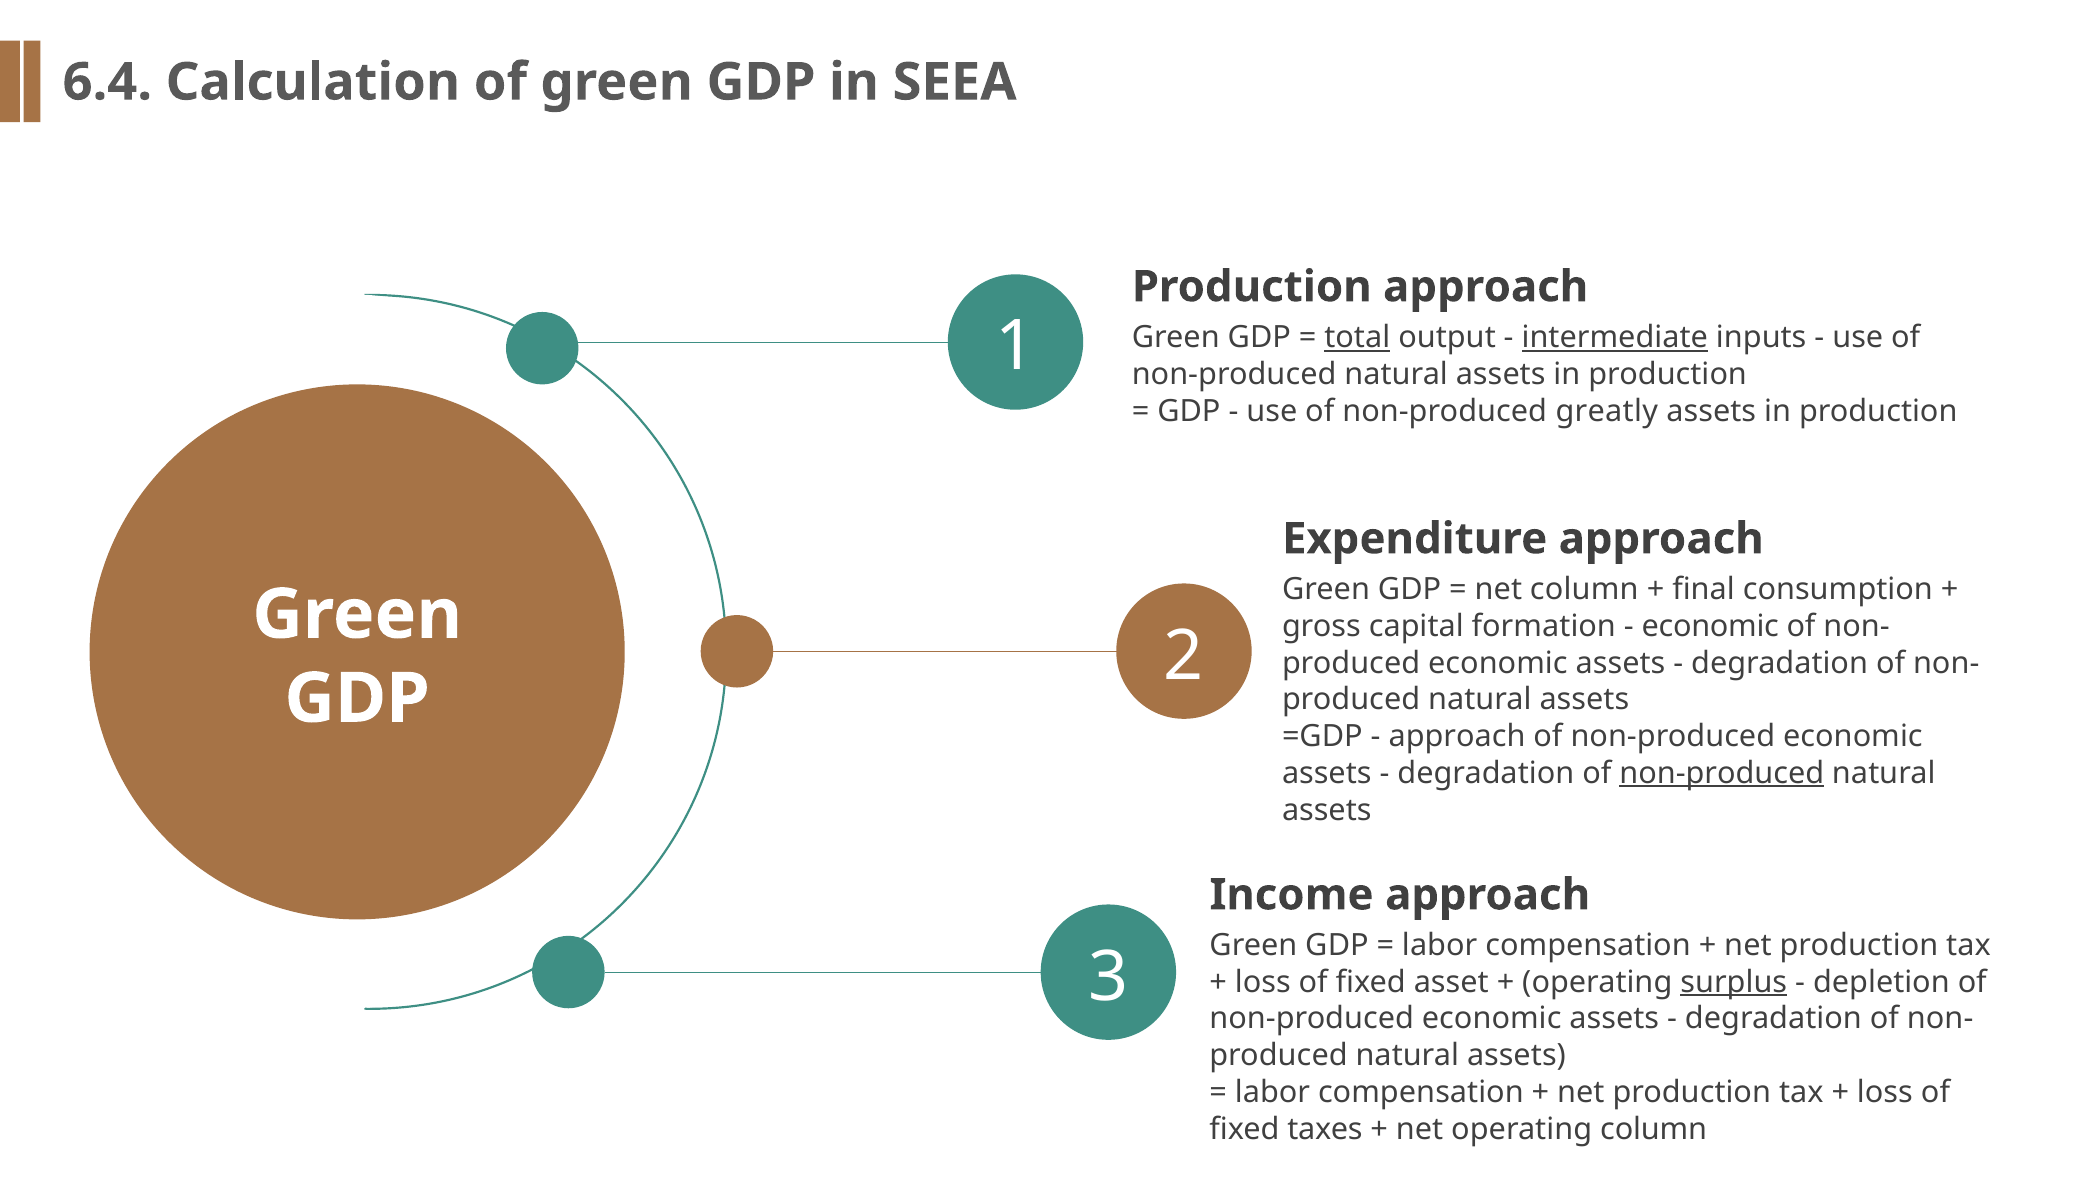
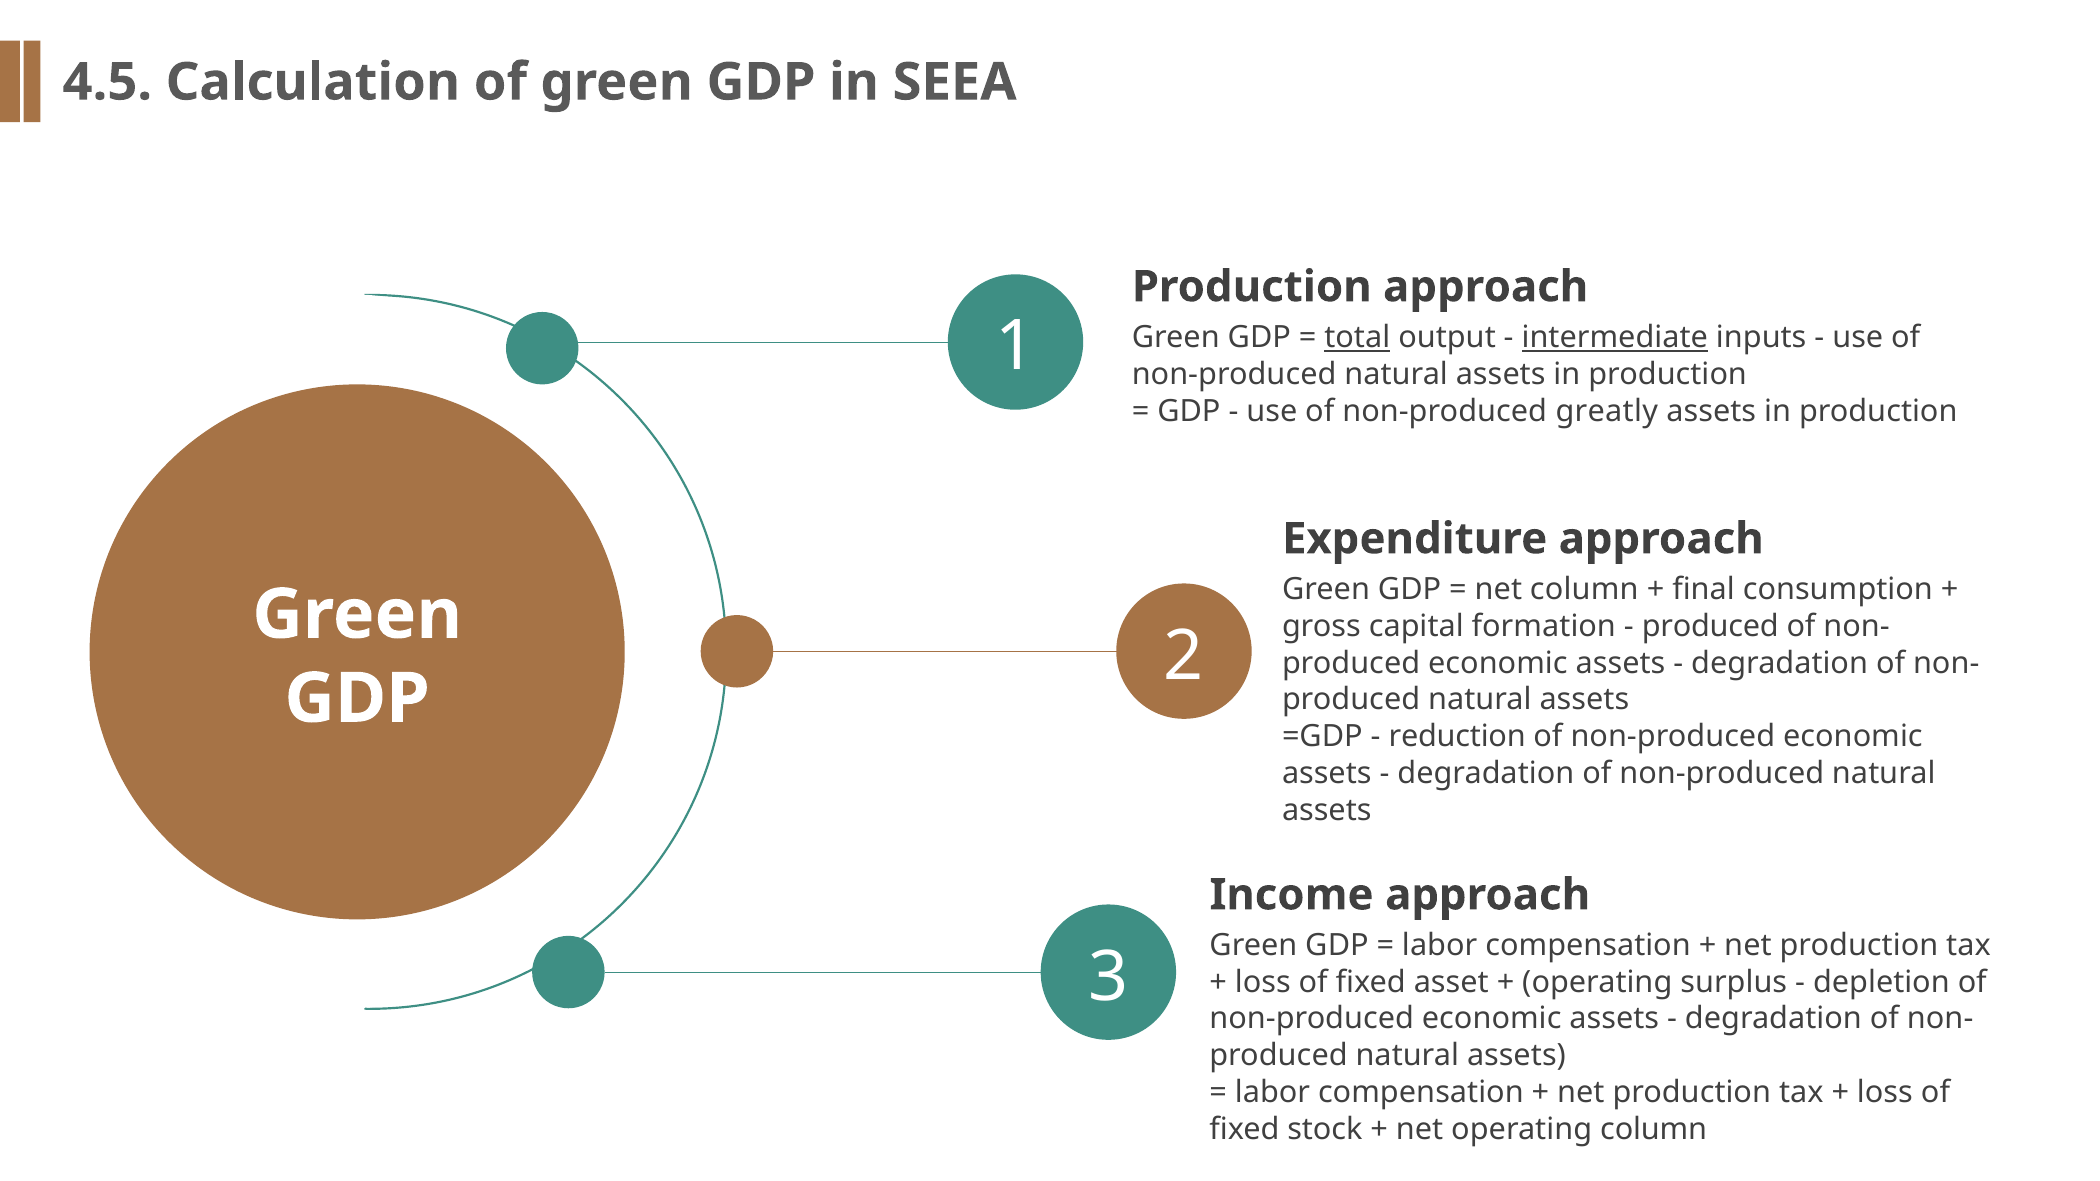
6.4: 6.4 -> 4.5
economic at (1710, 626): economic -> produced
approach at (1457, 737): approach -> reduction
non-produced at (1722, 773) underline: present -> none
surplus underline: present -> none
taxes: taxes -> stock
